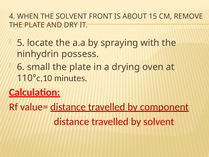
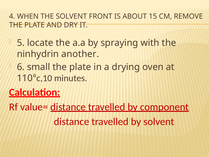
possess: possess -> another
